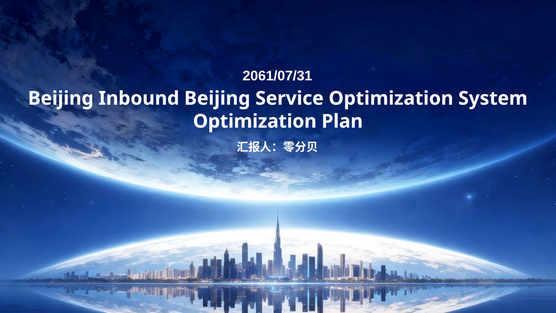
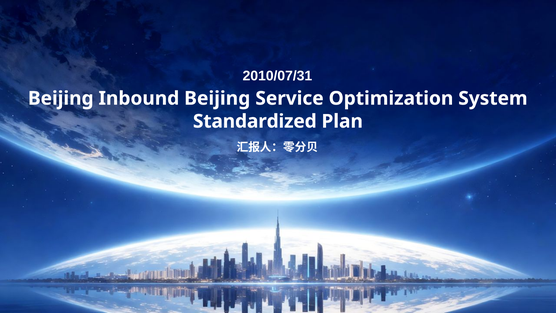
2061/07/31: 2061/07/31 -> 2010/07/31
Optimization at (255, 121): Optimization -> Standardized
